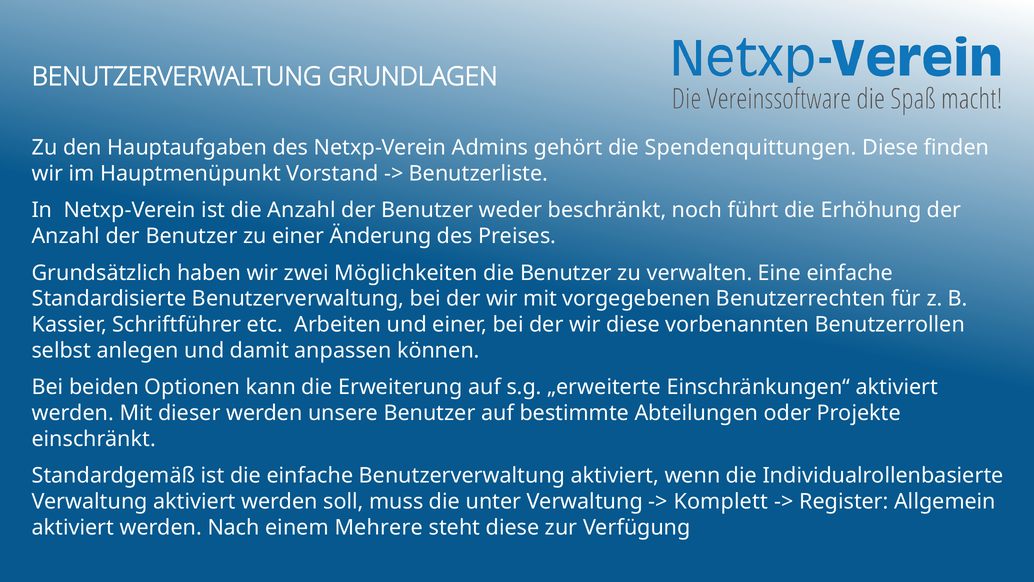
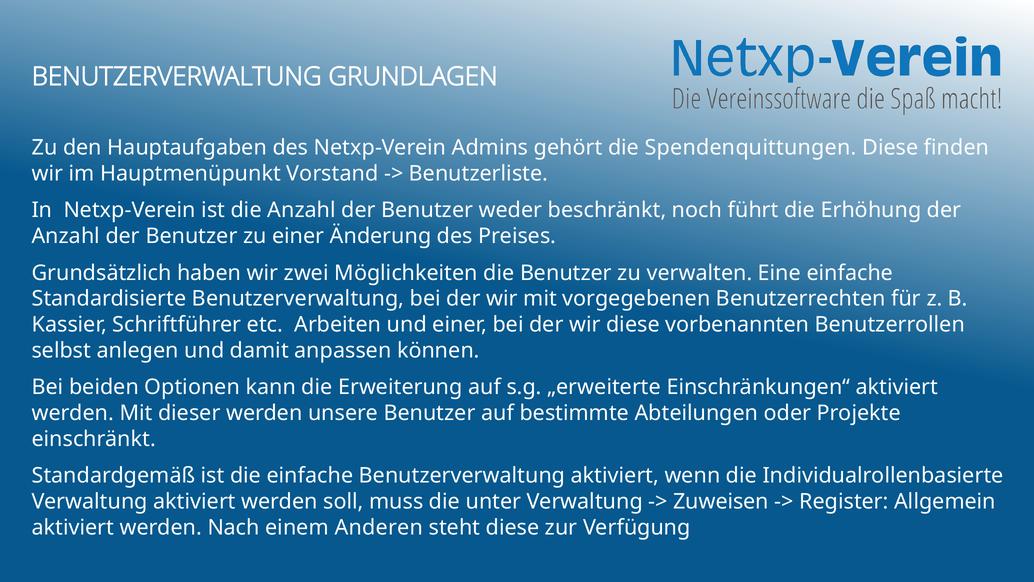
Komplett: Komplett -> Zuweisen
Mehrere: Mehrere -> Anderen
